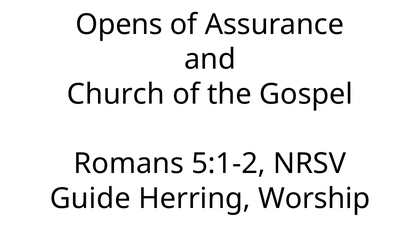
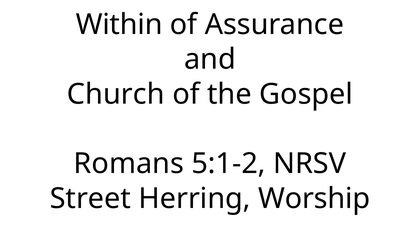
Opens: Opens -> Within
Guide: Guide -> Street
